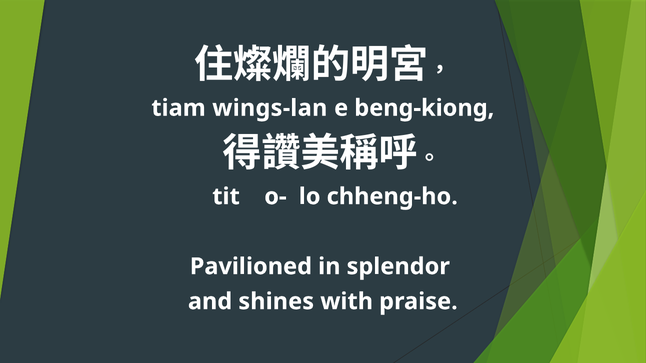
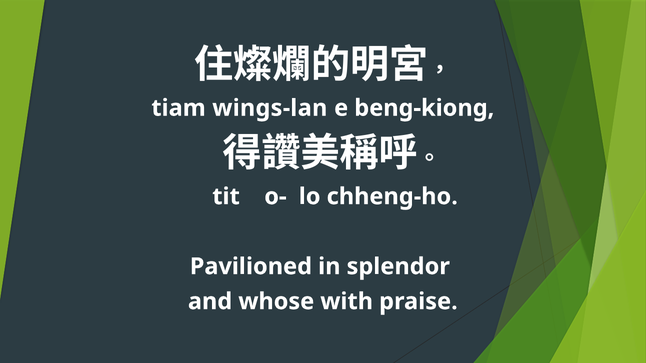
shines: shines -> whose
